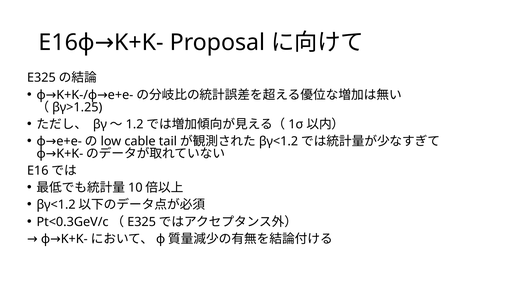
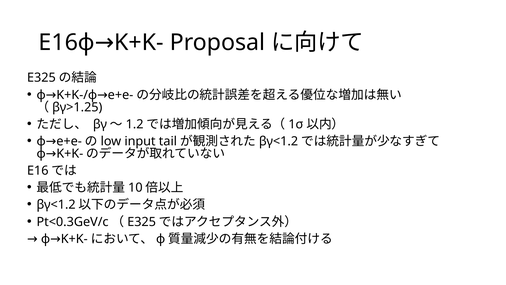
cable: cable -> input
